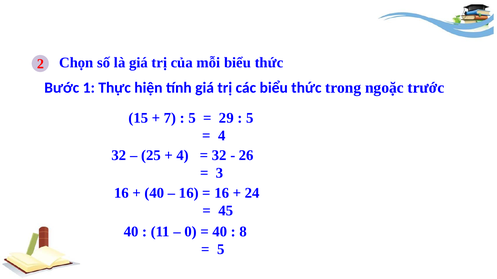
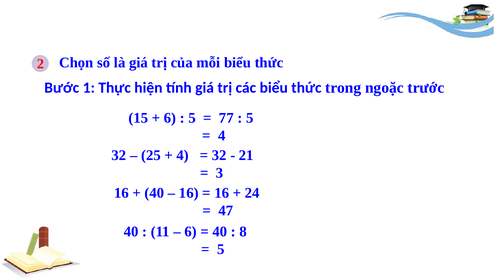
7 at (170, 118): 7 -> 6
29: 29 -> 77
26: 26 -> 21
45: 45 -> 47
0 at (191, 232): 0 -> 6
